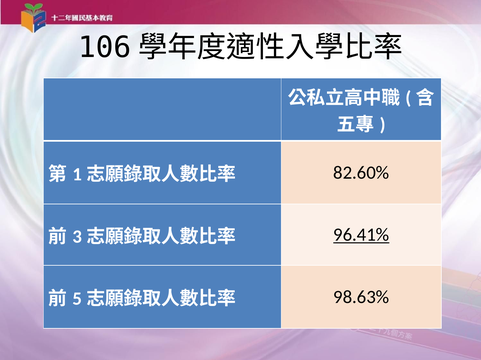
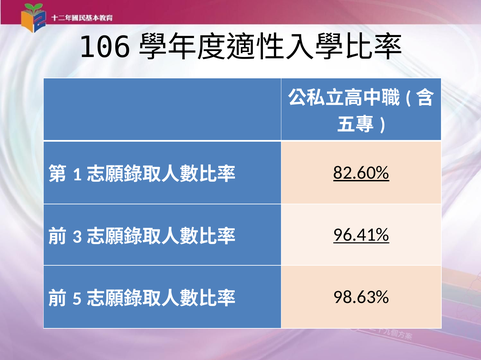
82.60% underline: none -> present
